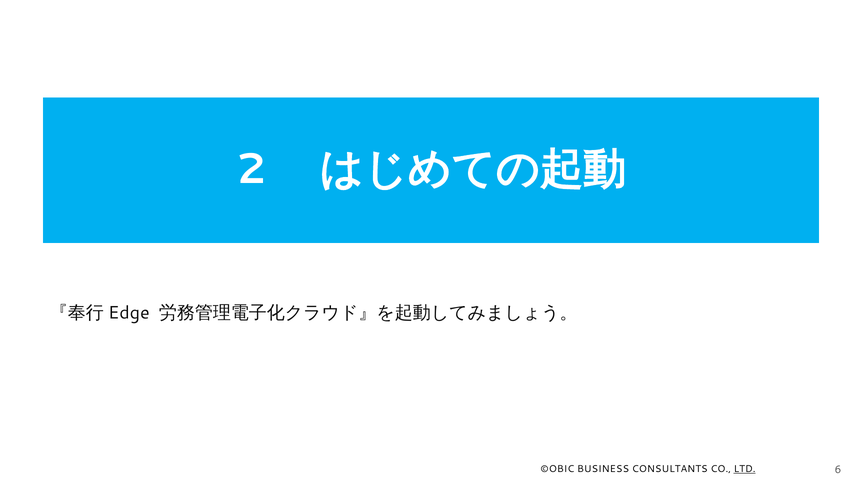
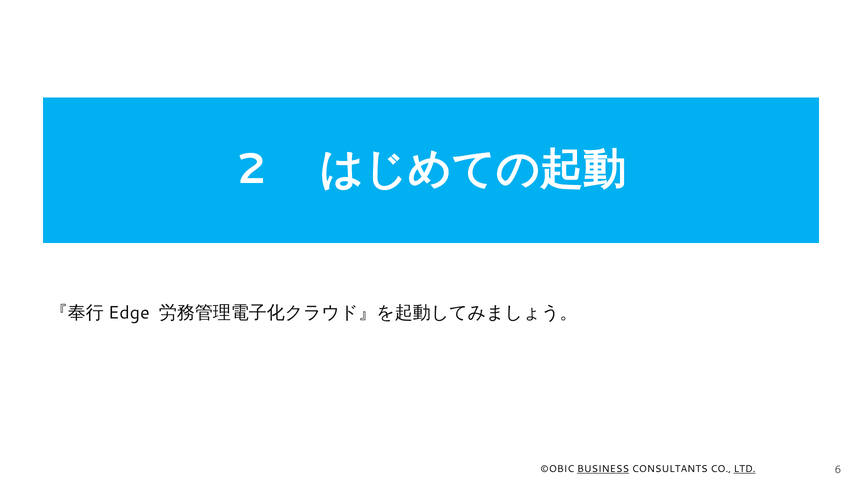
BUSINESS underline: none -> present
